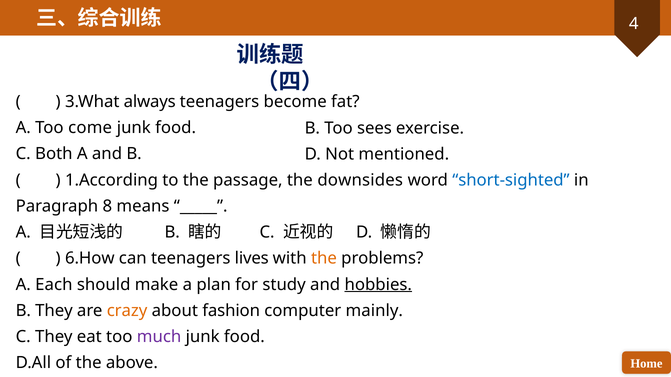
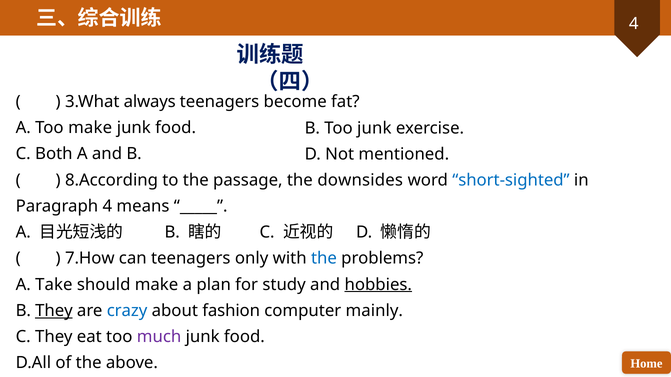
Too come: come -> make
Too sees: sees -> junk
1.According: 1.According -> 8.According
Paragraph 8: 8 -> 4
6.How: 6.How -> 7.How
lives: lives -> only
the at (324, 259) colour: orange -> blue
Each: Each -> Take
They at (54, 311) underline: none -> present
crazy colour: orange -> blue
